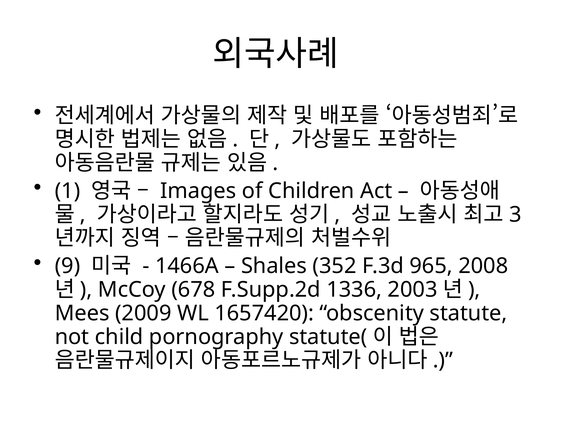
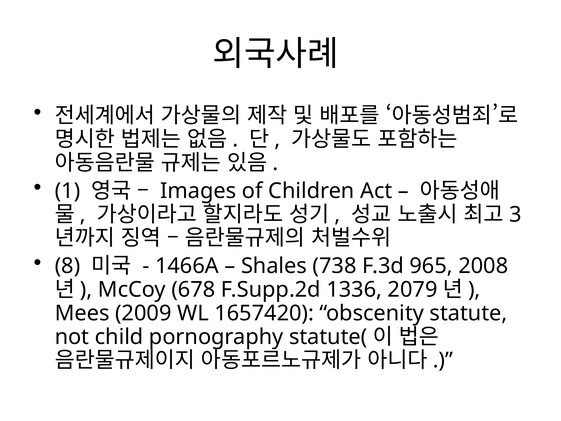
9: 9 -> 8
352: 352 -> 738
2003: 2003 -> 2079
